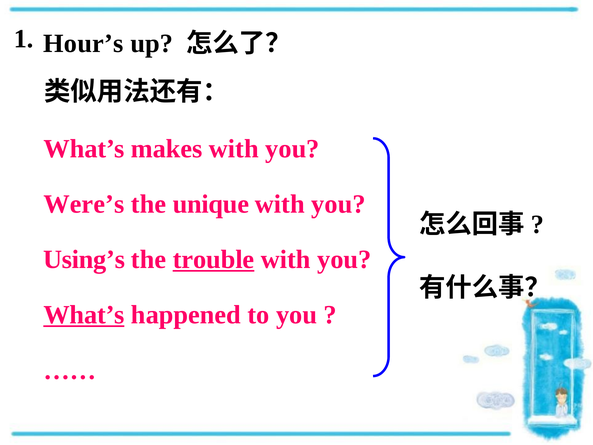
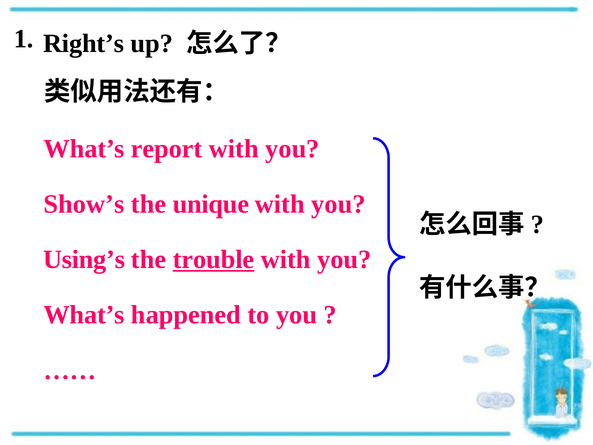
Hour’s: Hour’s -> Right’s
makes: makes -> report
Were’s: Were’s -> Show’s
What’s at (84, 315) underline: present -> none
